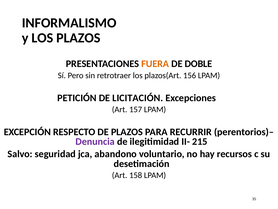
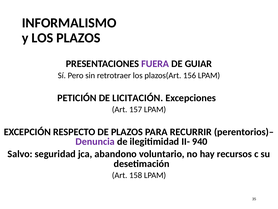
FUERA colour: orange -> purple
DOBLE: DOBLE -> GUIAR
215: 215 -> 940
